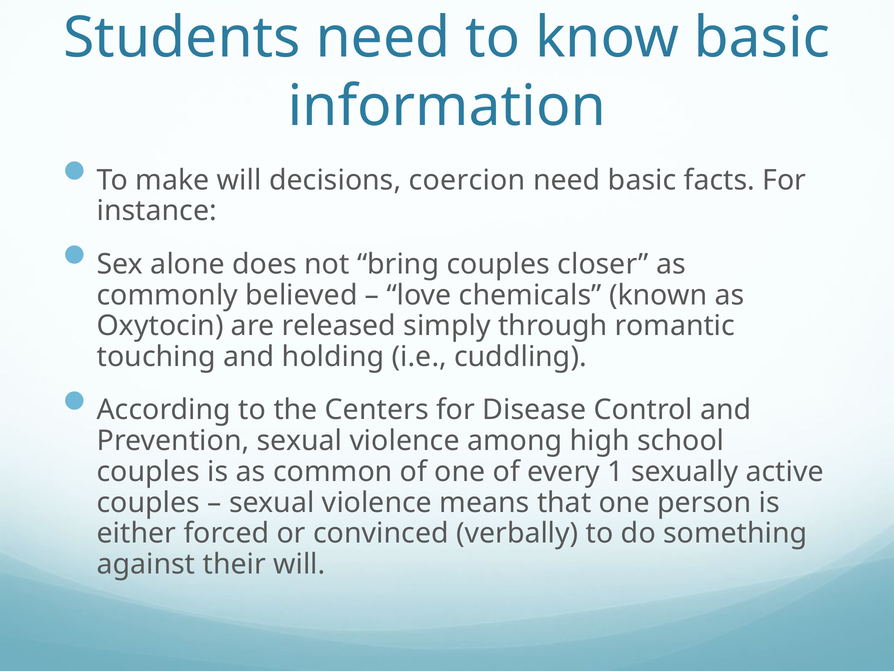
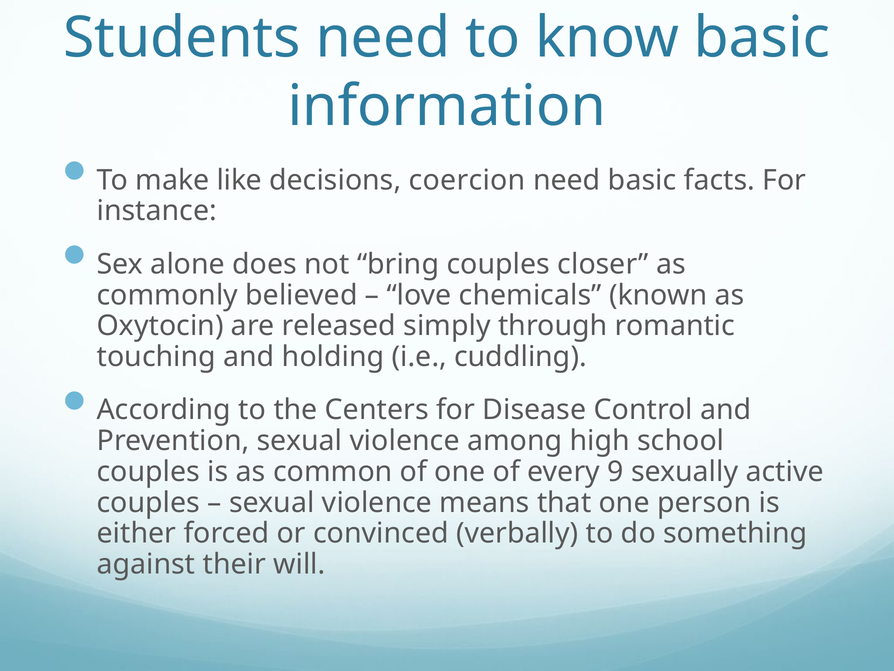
make will: will -> like
1: 1 -> 9
